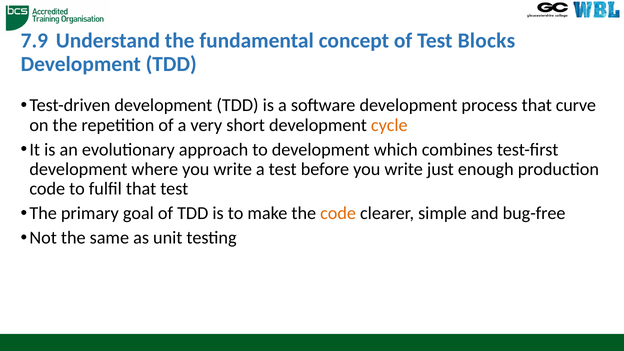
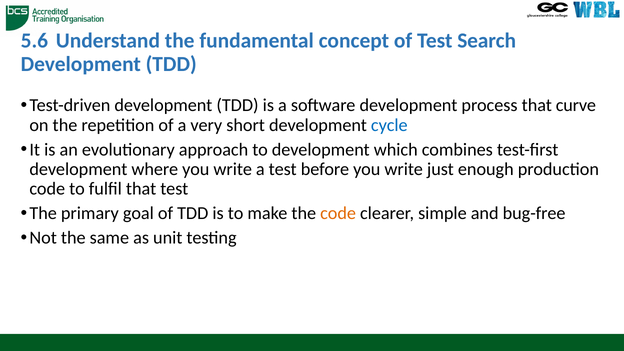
7.9: 7.9 -> 5.6
Blocks: Blocks -> Search
cycle colour: orange -> blue
